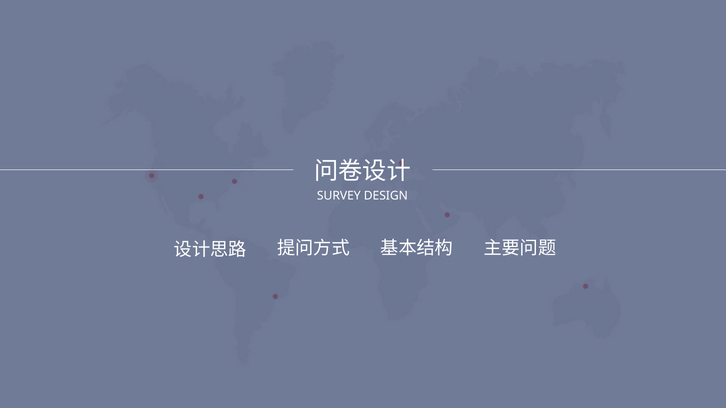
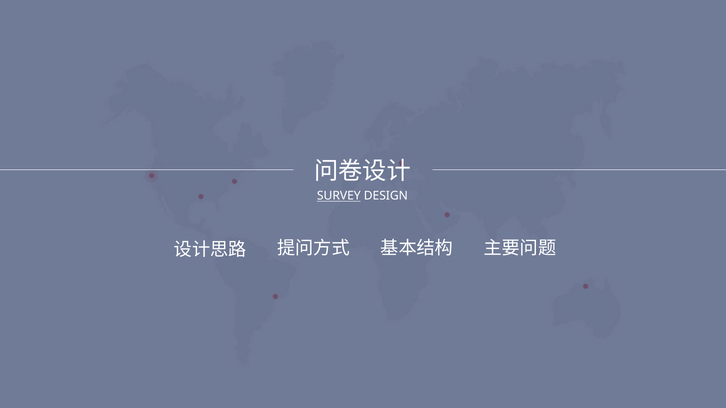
SURVEY underline: none -> present
